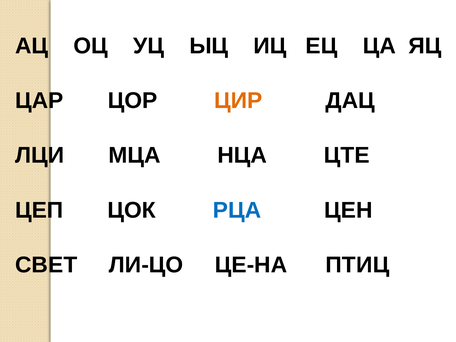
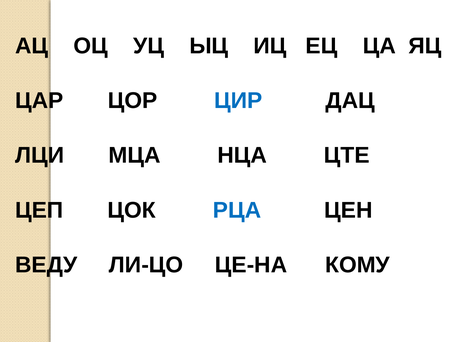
ЦИР colour: orange -> blue
СВЕТ: СВЕТ -> ВЕДУ
ПТИЦ: ПТИЦ -> КОМУ
